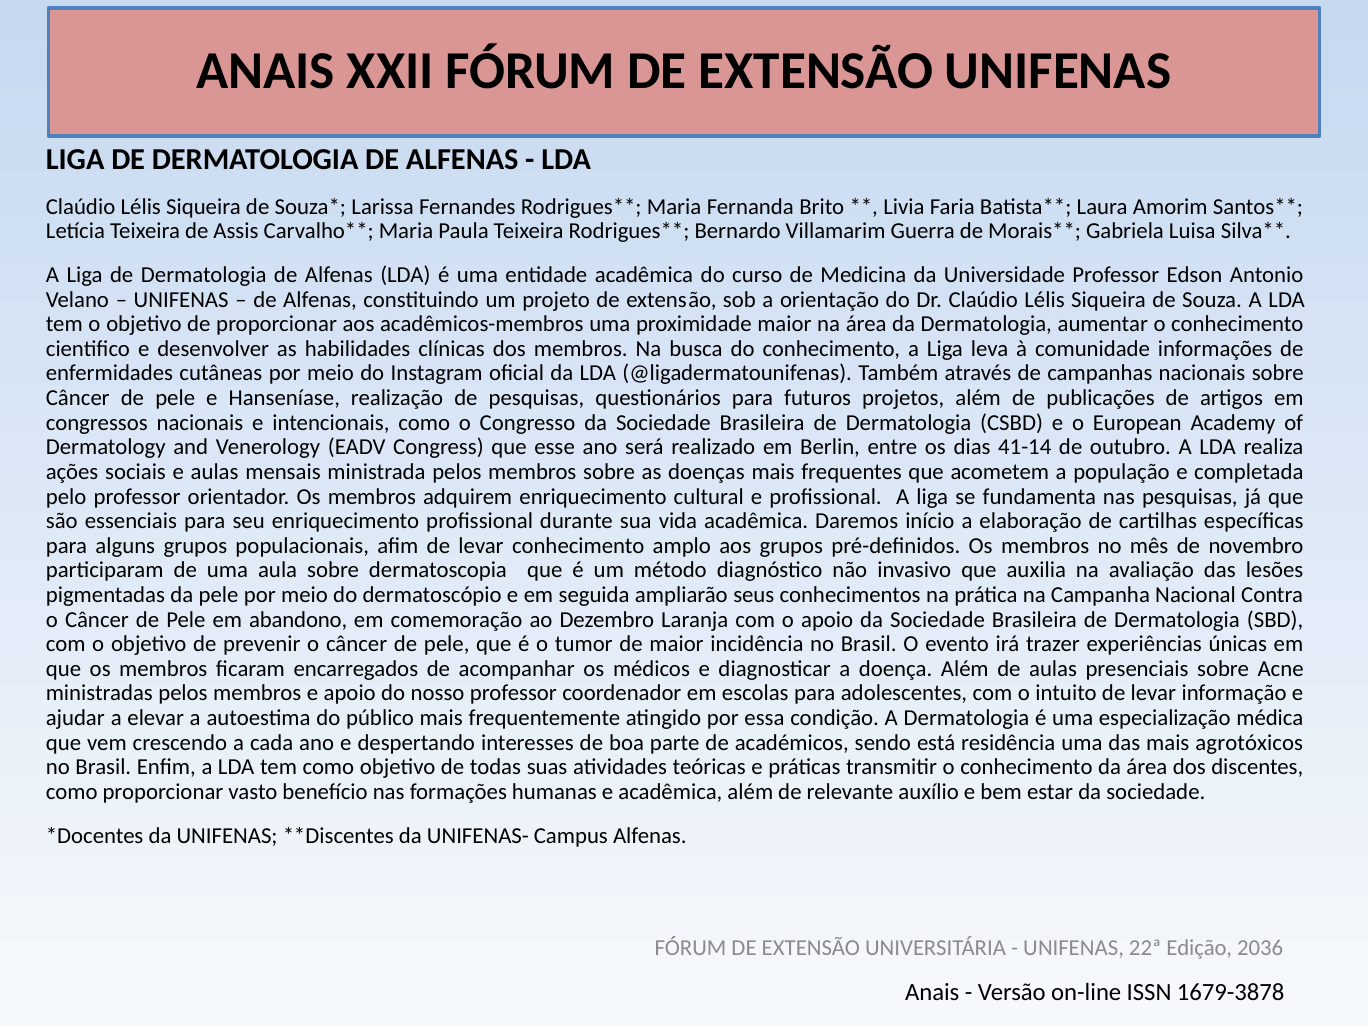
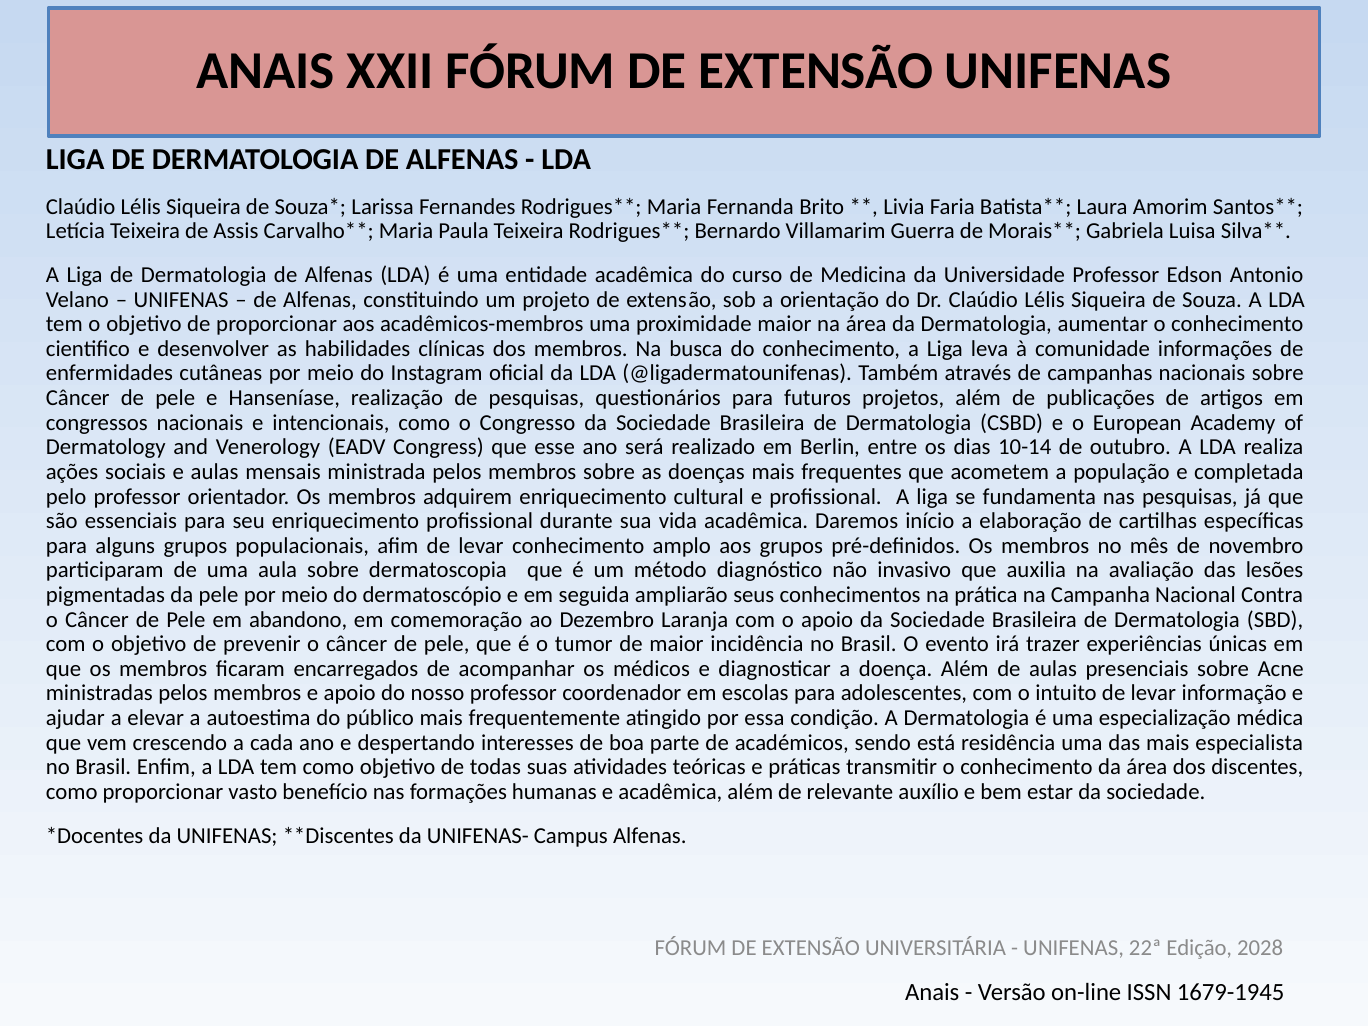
41-14: 41-14 -> 10-14
agrotóxicos: agrotóxicos -> especialista
2036: 2036 -> 2028
1679-3878: 1679-3878 -> 1679-1945
